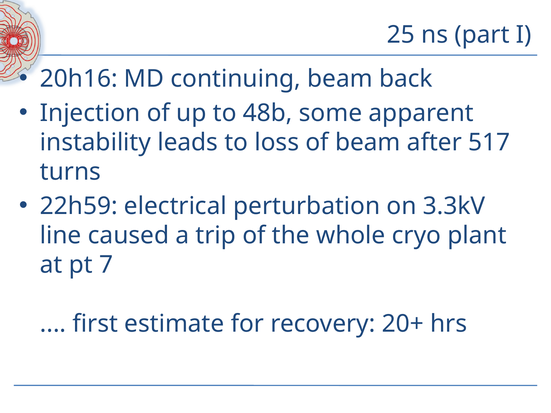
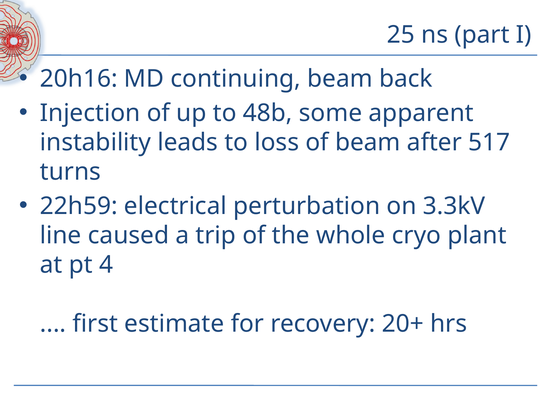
7: 7 -> 4
